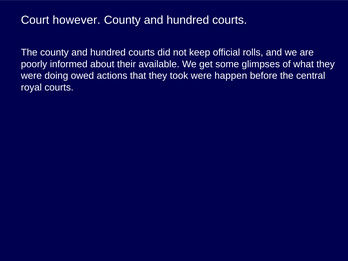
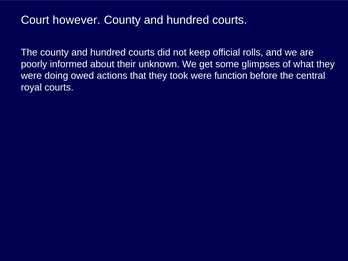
available: available -> unknown
happen: happen -> function
